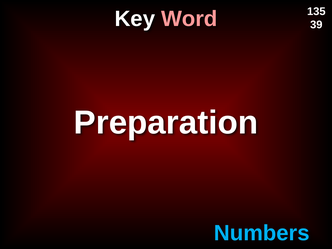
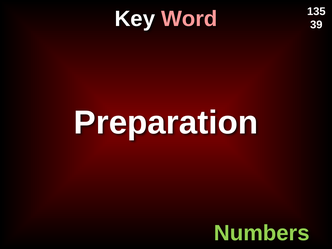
Numbers colour: light blue -> light green
